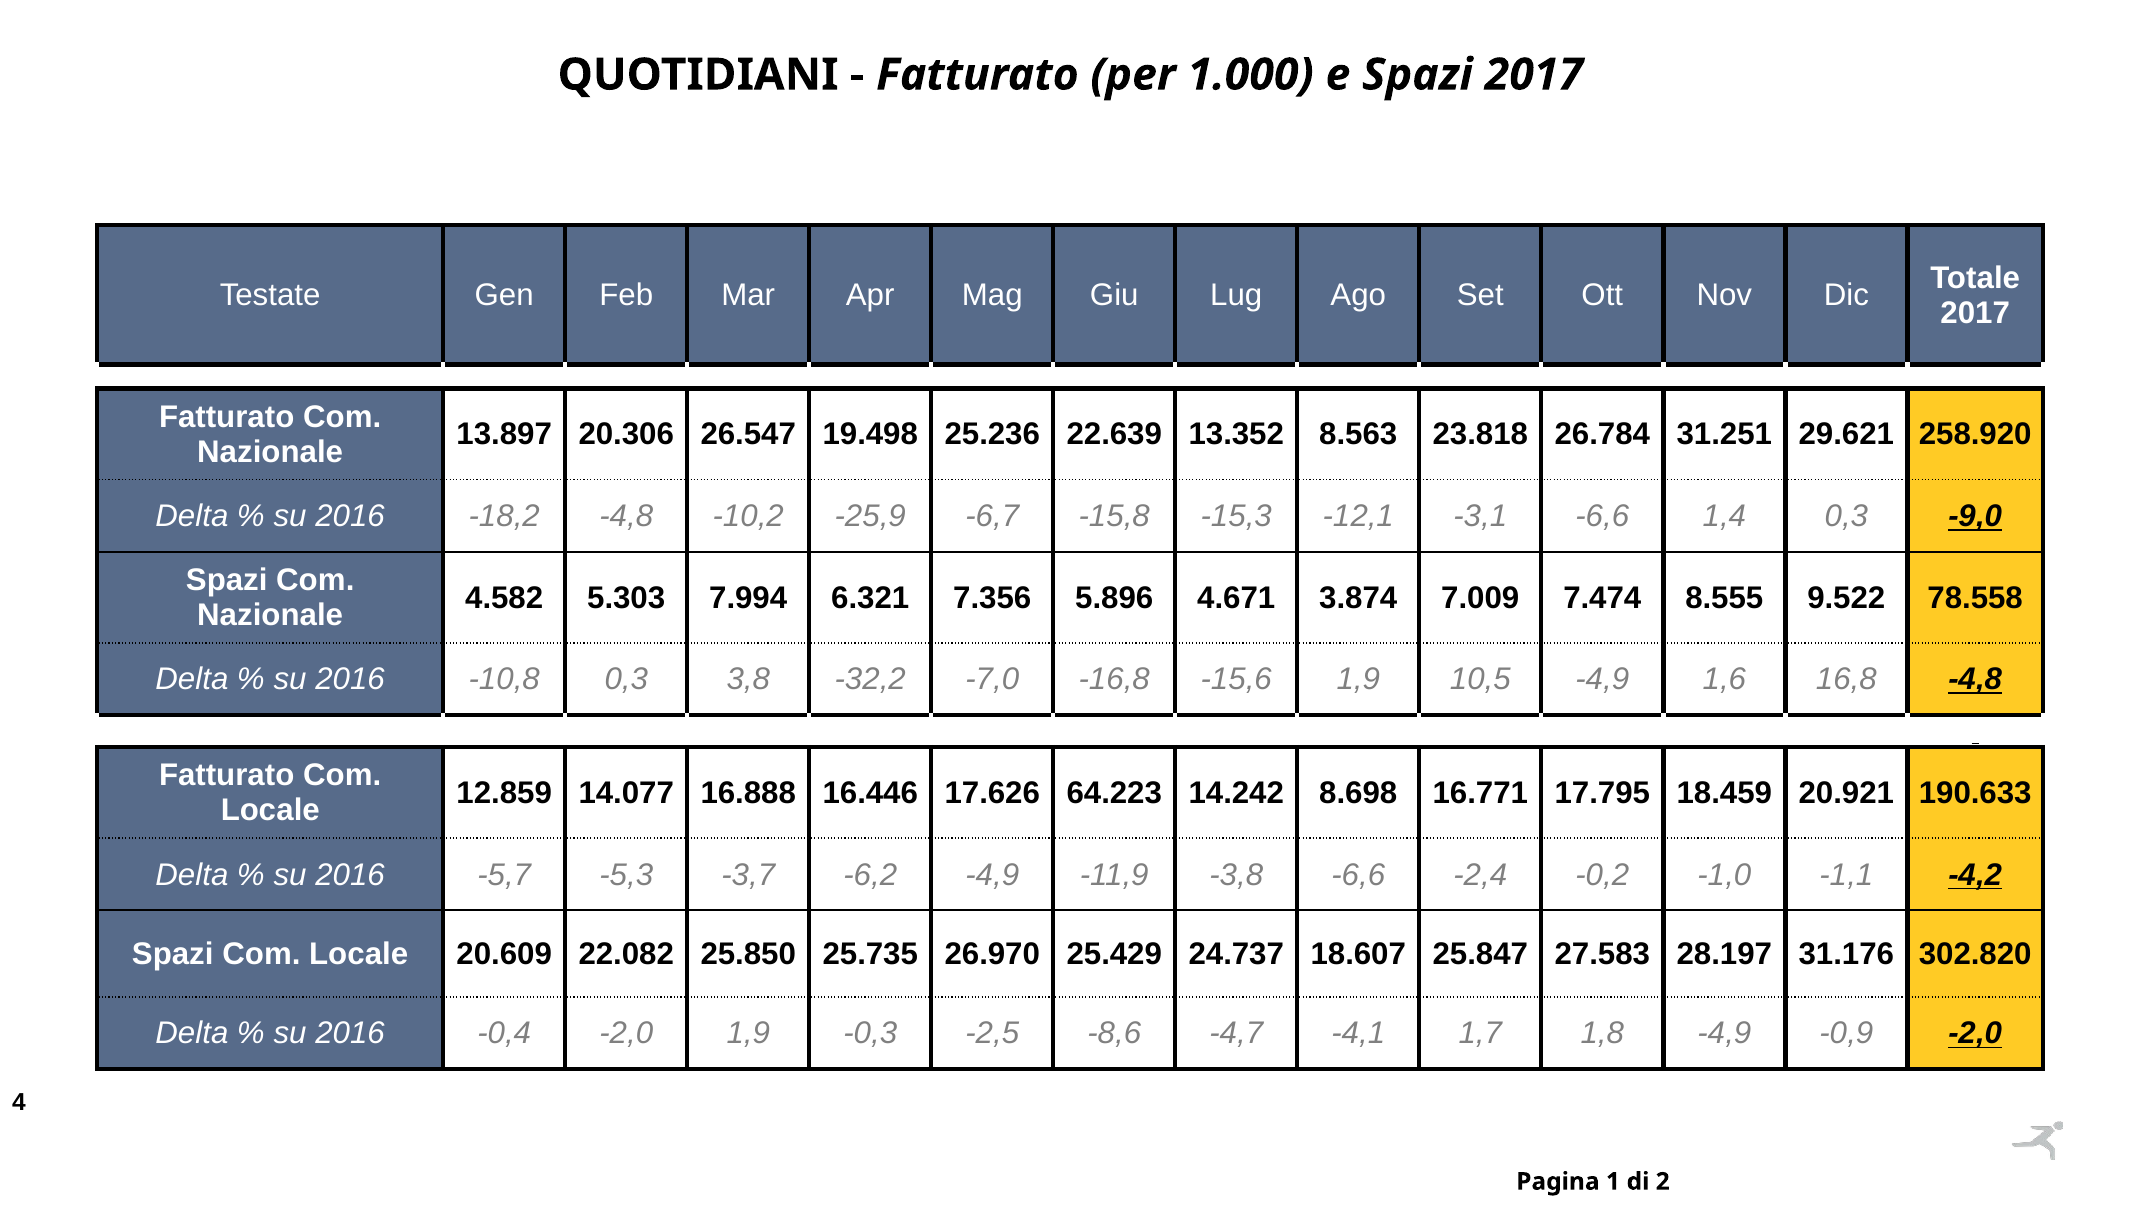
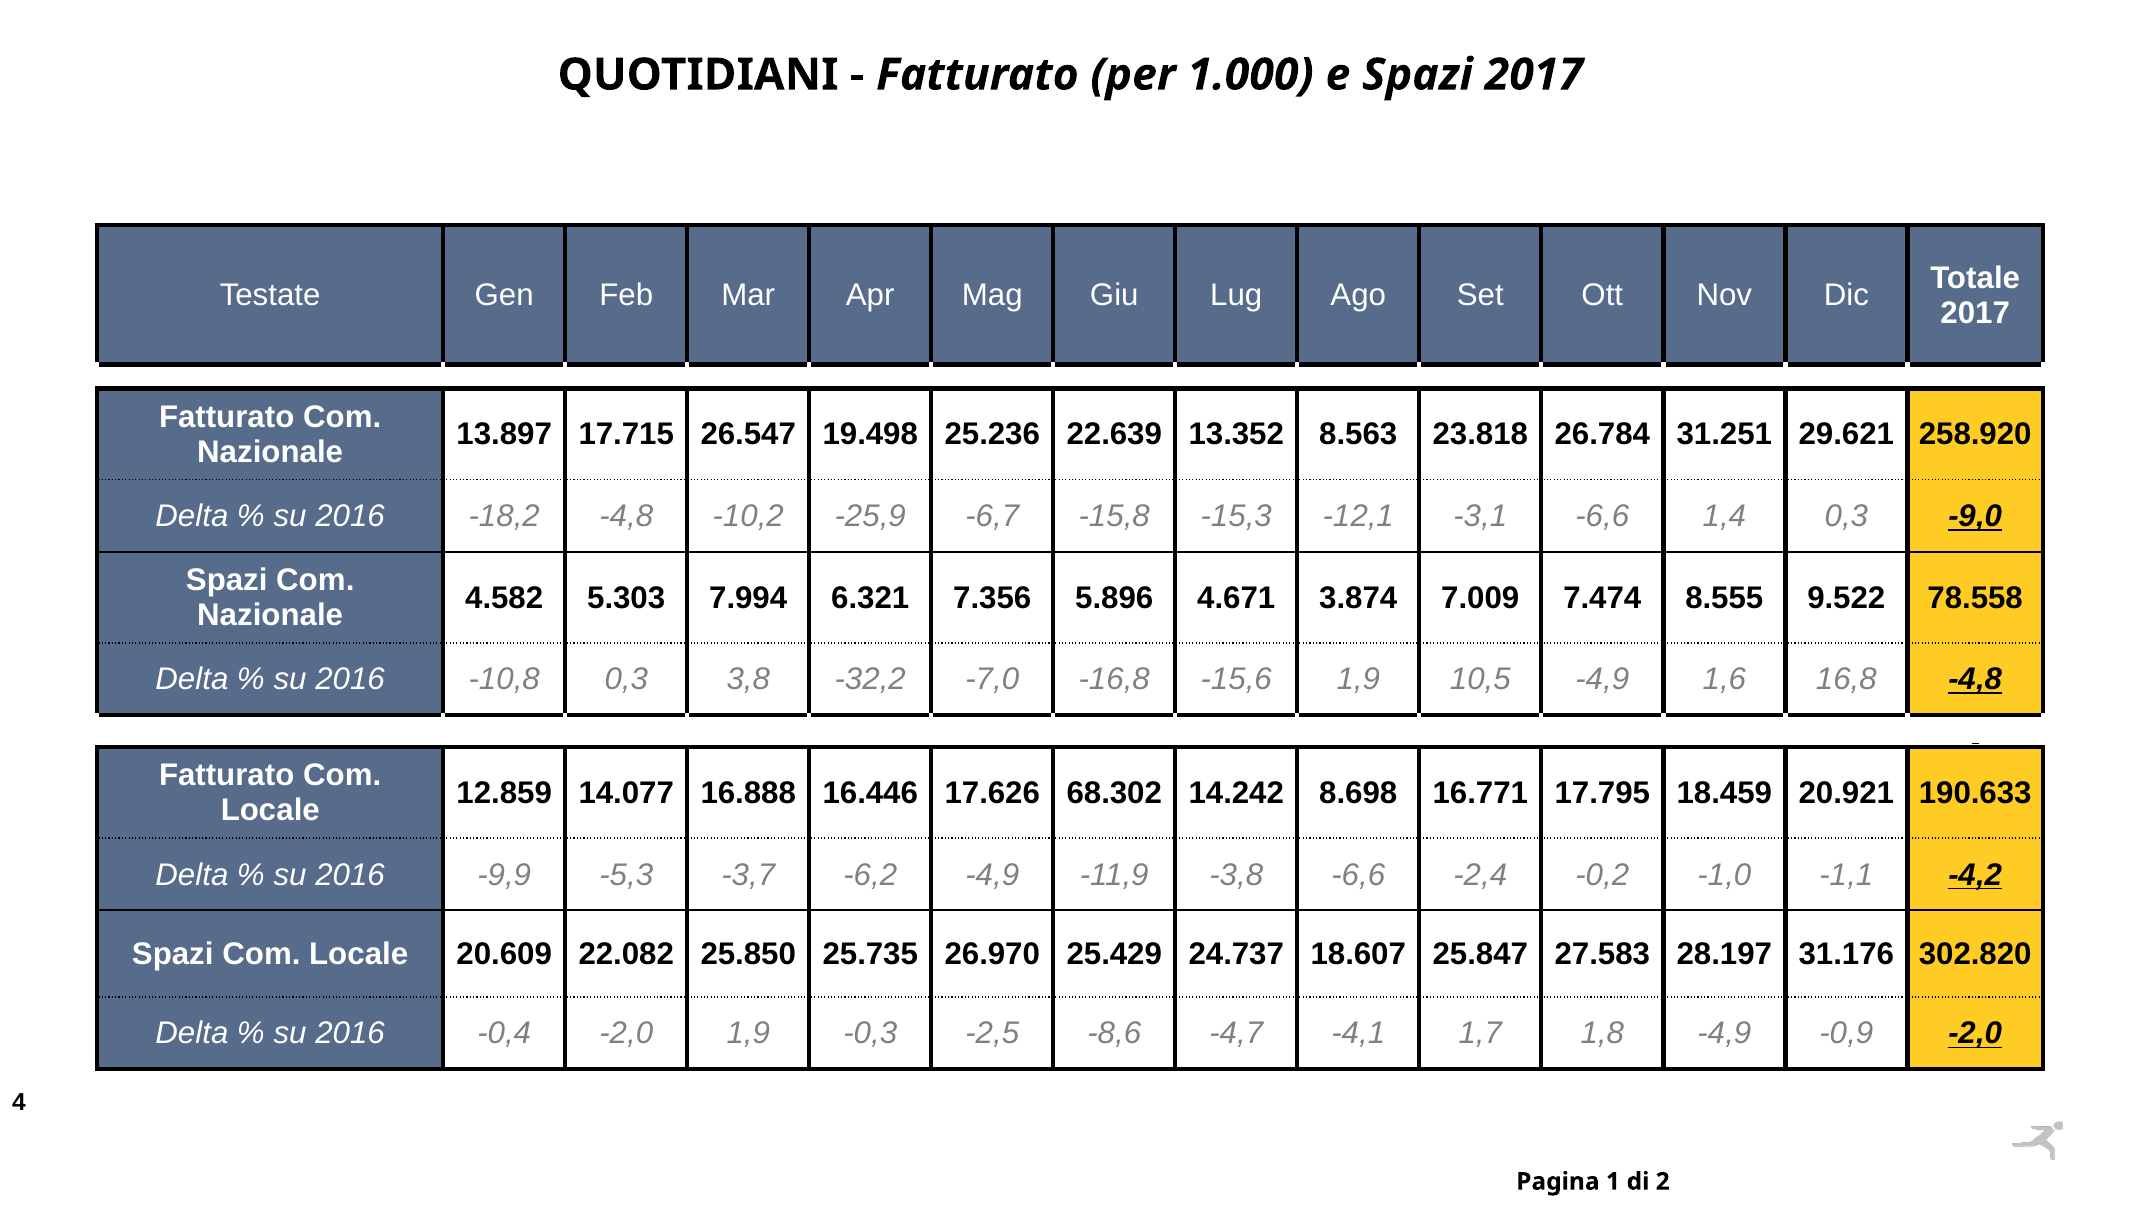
20.306: 20.306 -> 17.715
64.223: 64.223 -> 68.302
-5,7: -5,7 -> -9,9
